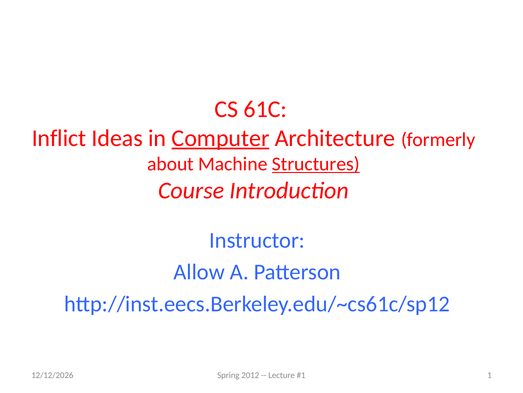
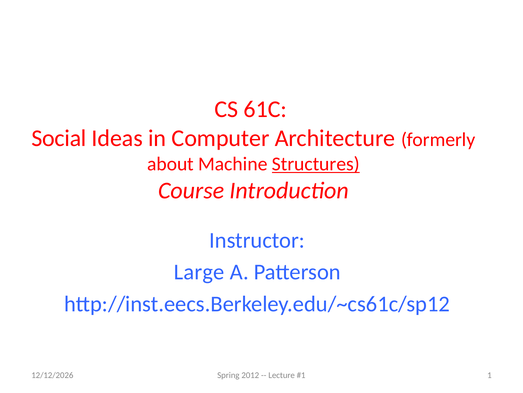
Inflict: Inflict -> Social
Computer underline: present -> none
Allow: Allow -> Large
